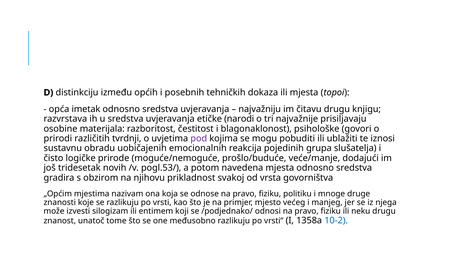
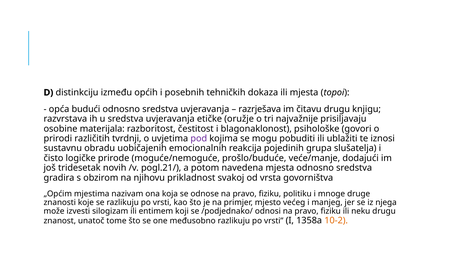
imetak: imetak -> budući
najvažniju: najvažniju -> razrješava
narodi: narodi -> oružje
pogl.53/: pogl.53/ -> pogl.21/
10-2 colour: blue -> orange
